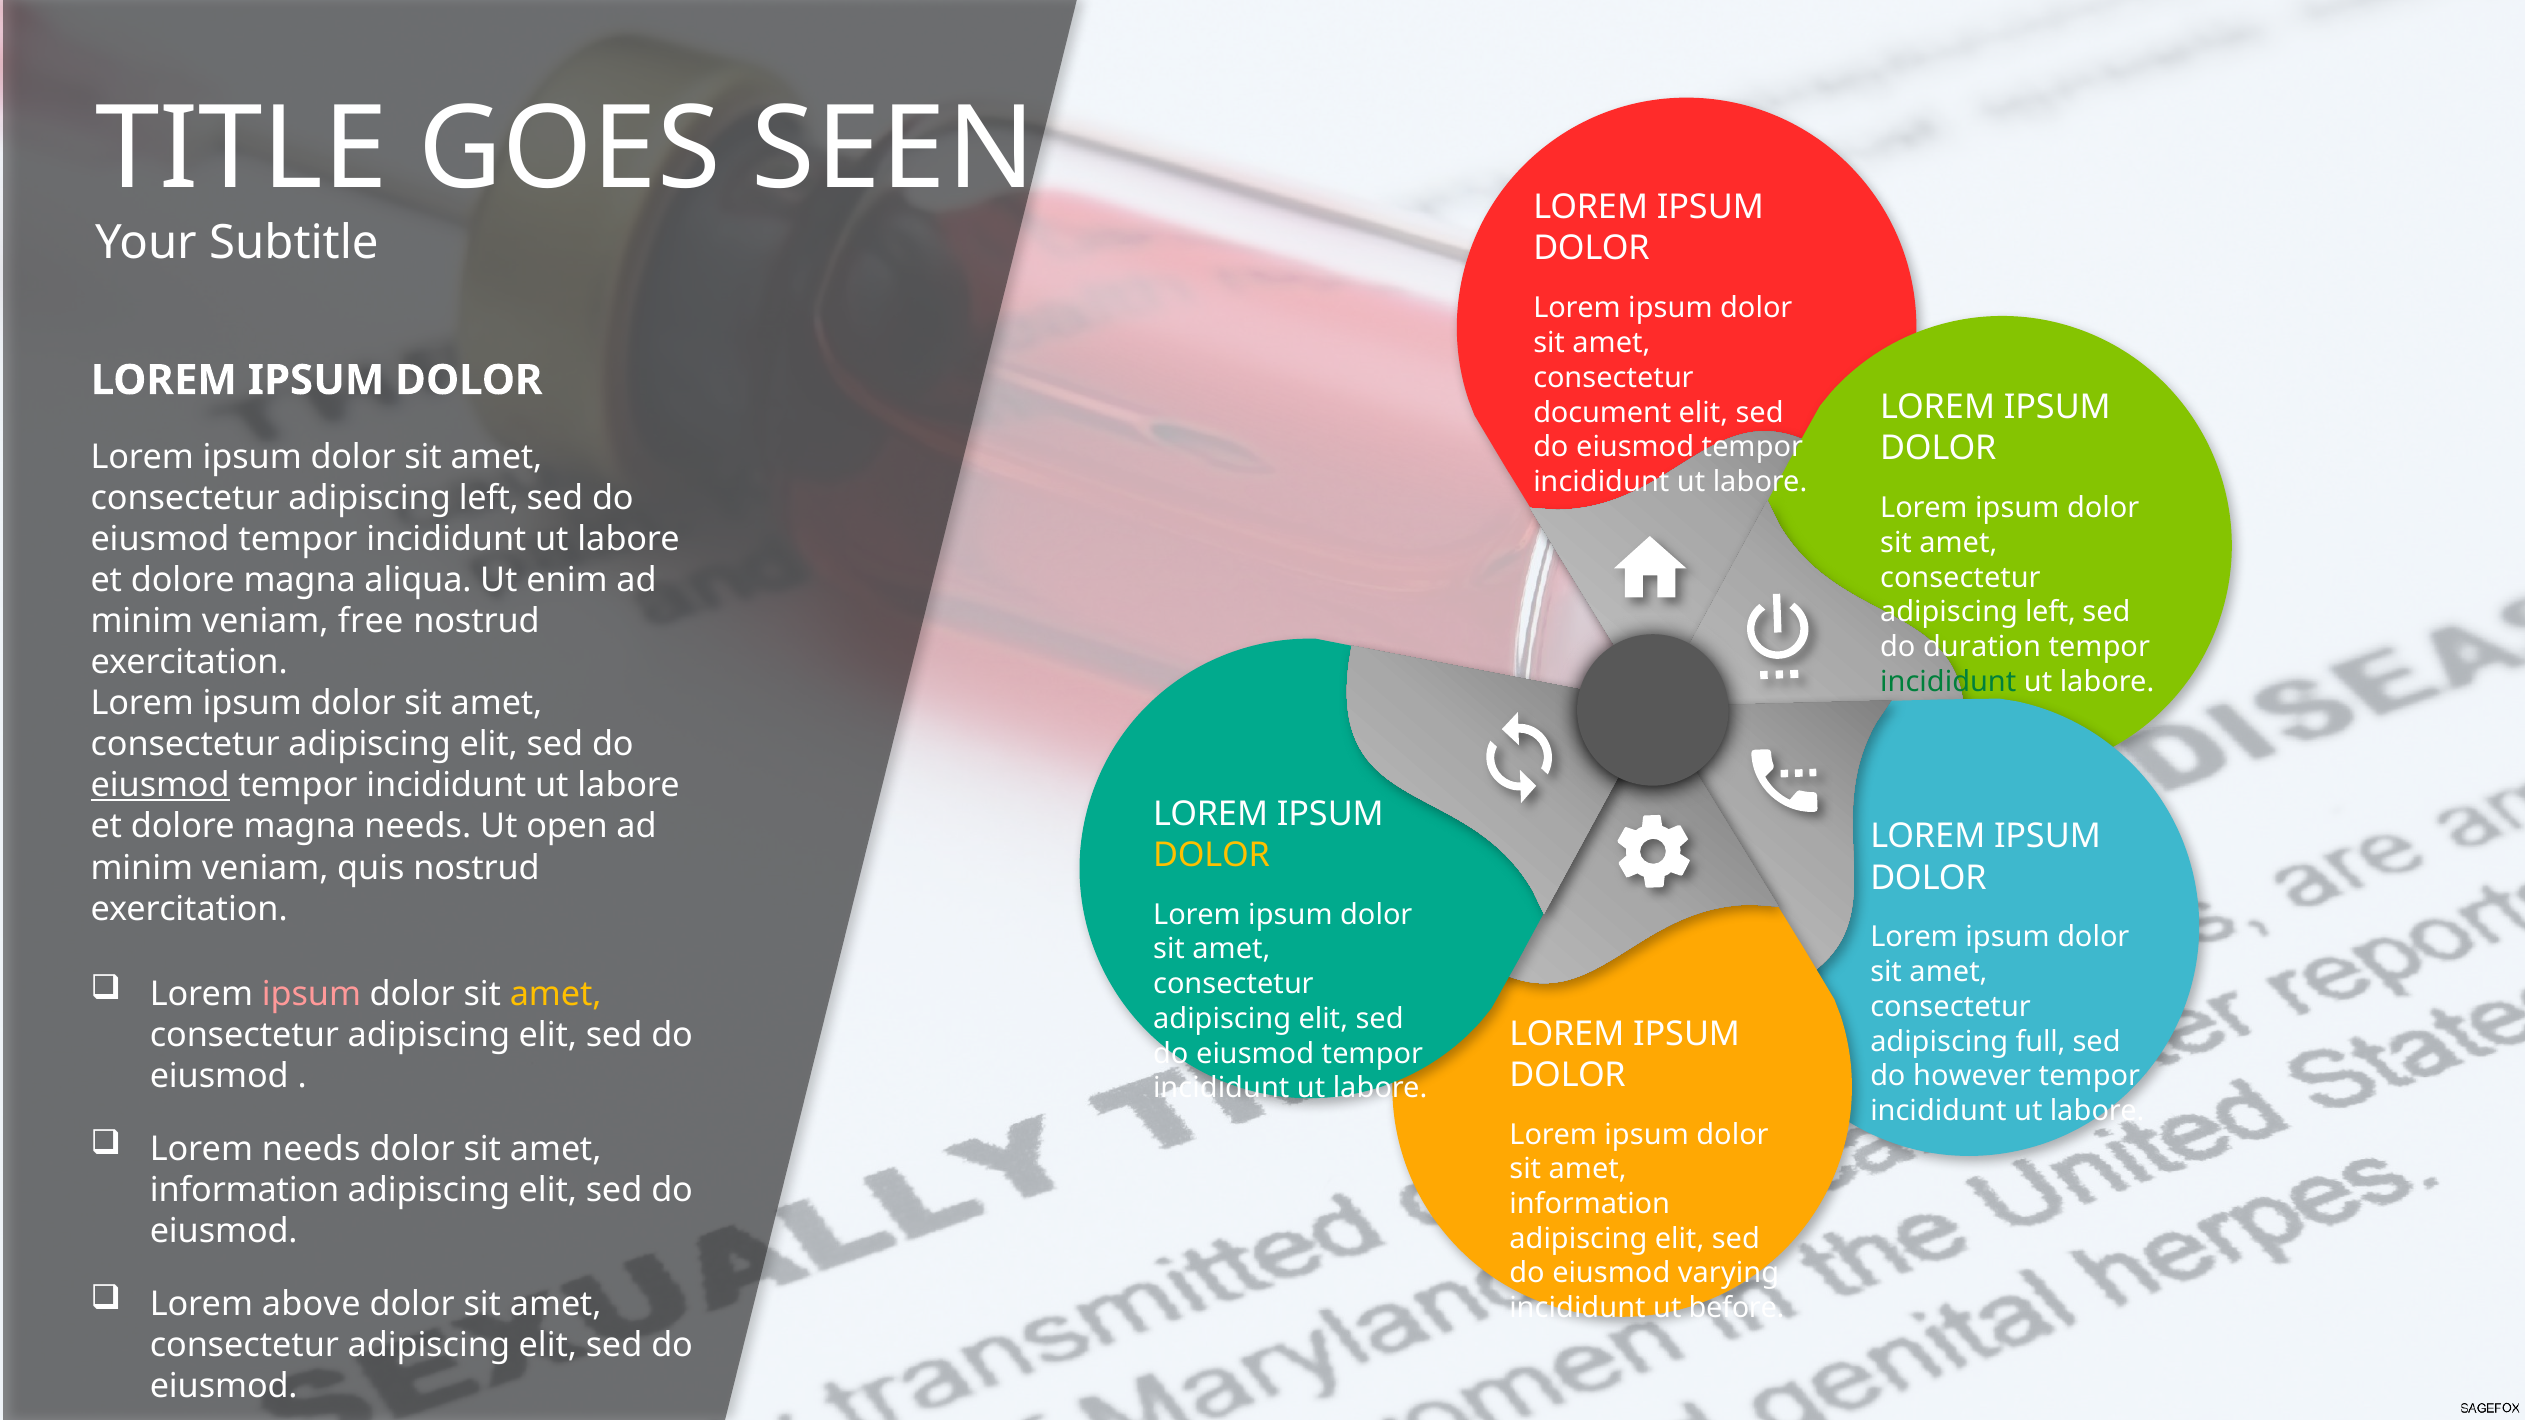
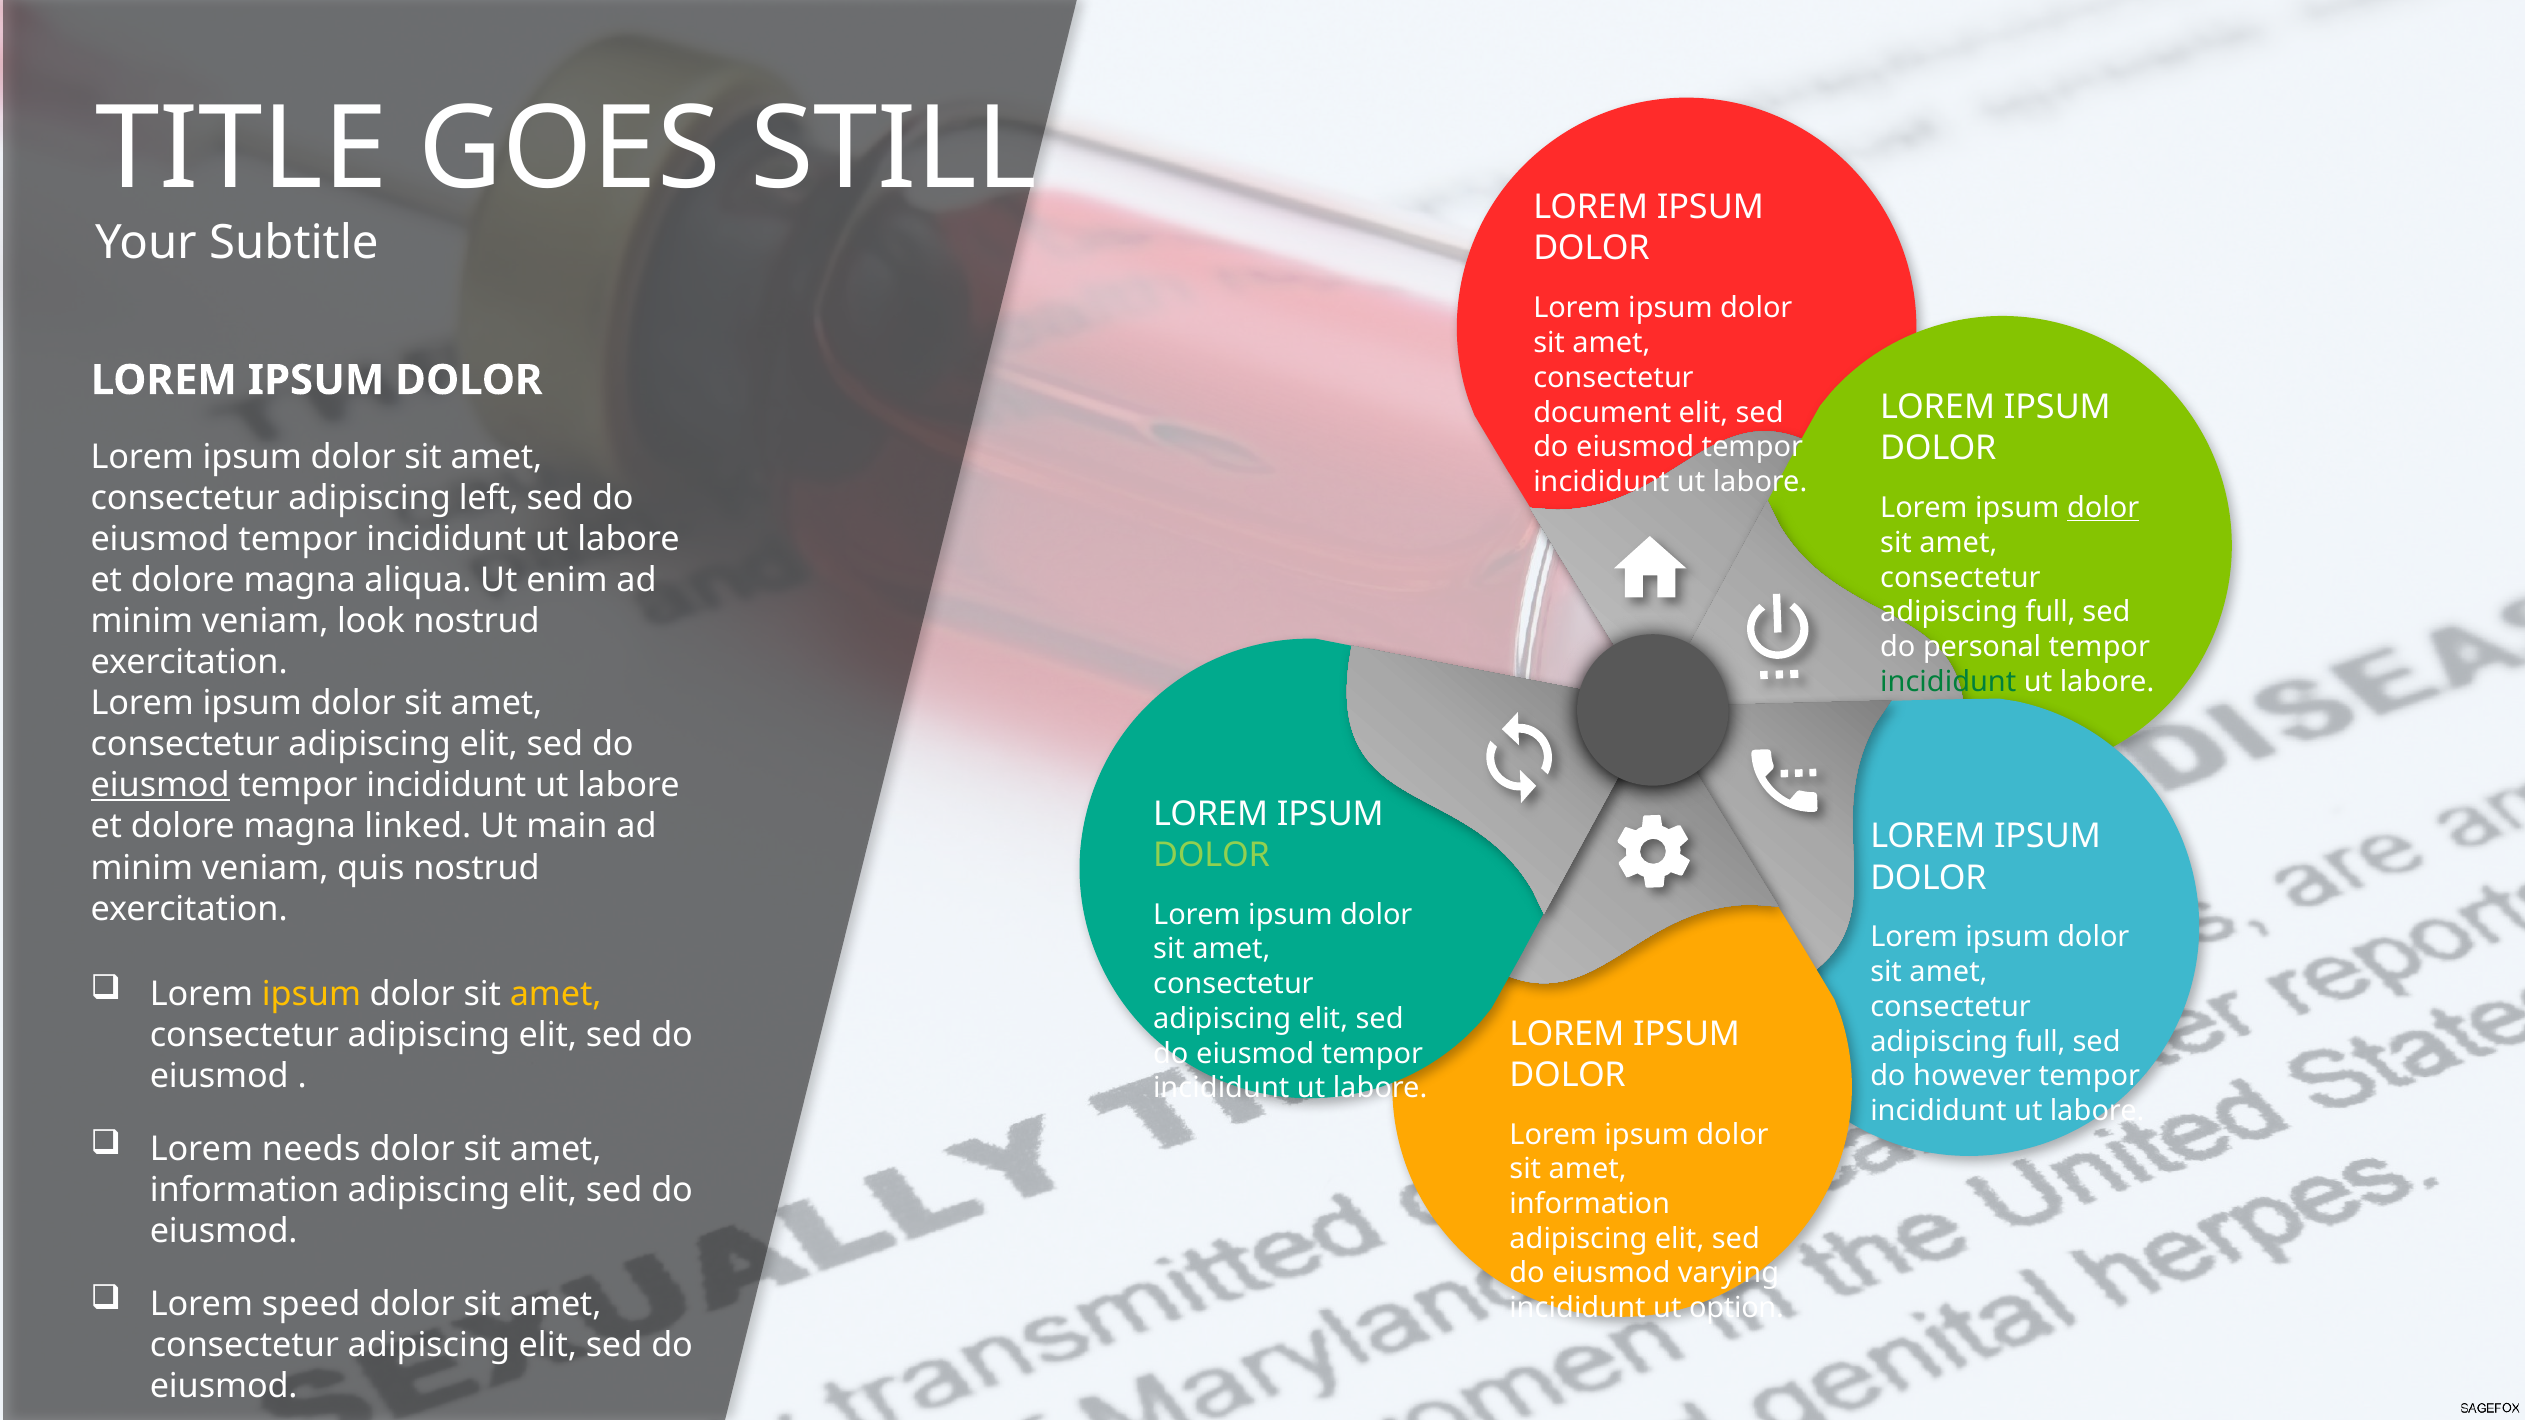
SEEN: SEEN -> STILL
dolor at (2103, 508) underline: none -> present
left at (2050, 612): left -> full
free: free -> look
duration: duration -> personal
magna needs: needs -> linked
open: open -> main
DOLOR at (1212, 855) colour: yellow -> light green
ipsum at (311, 994) colour: pink -> yellow
above: above -> speed
before: before -> option
